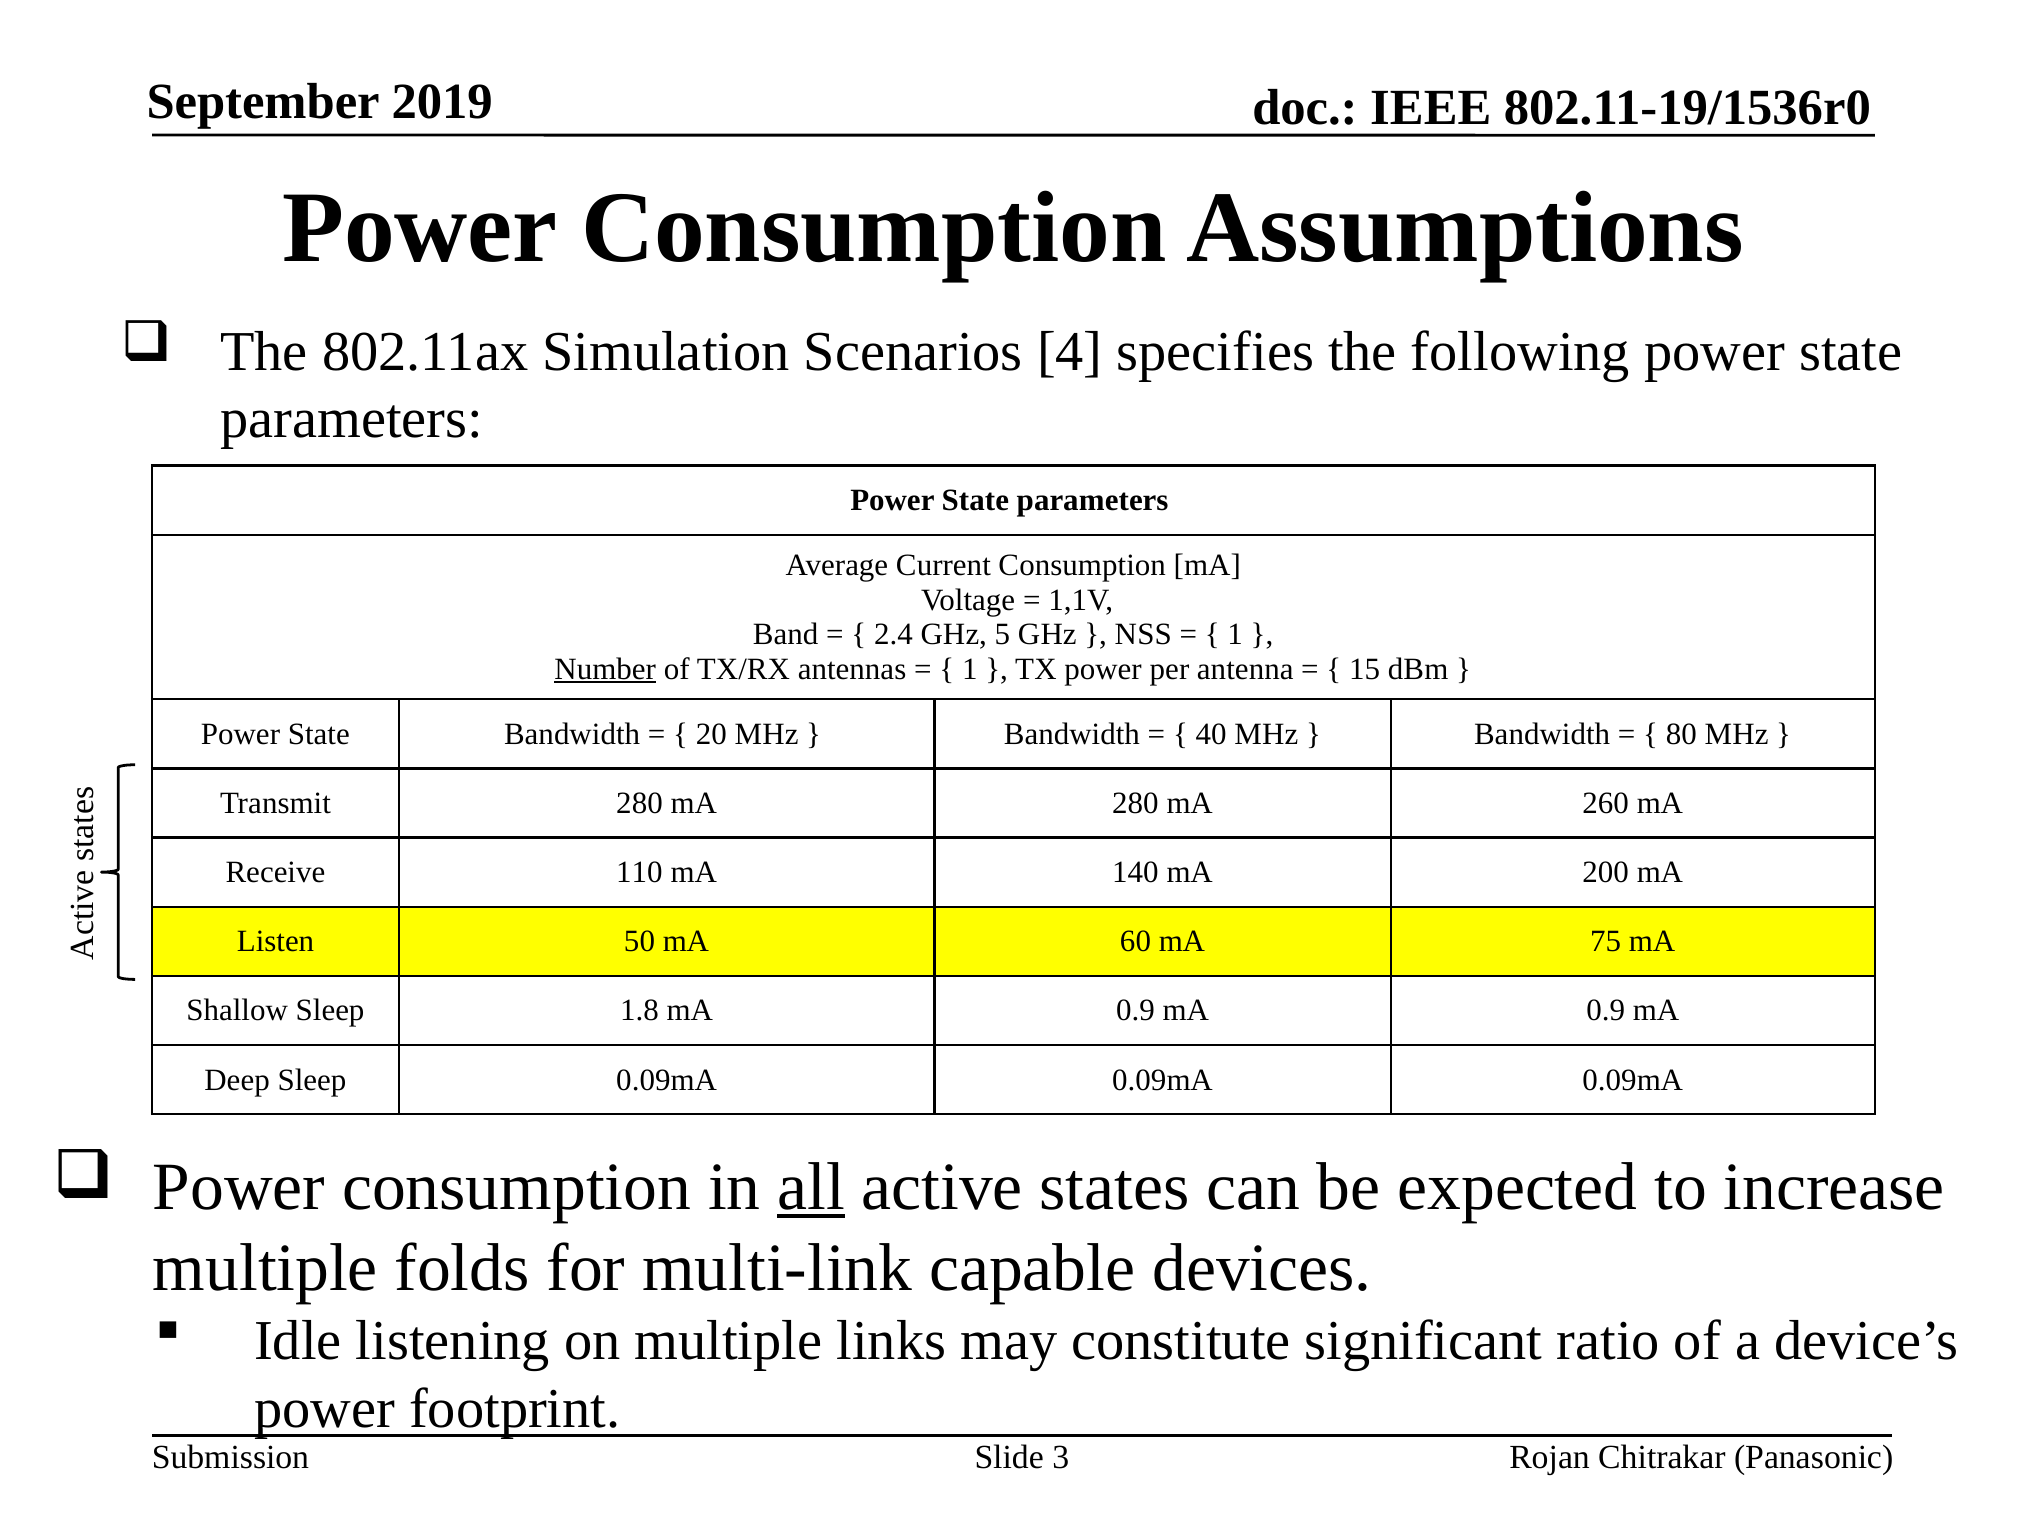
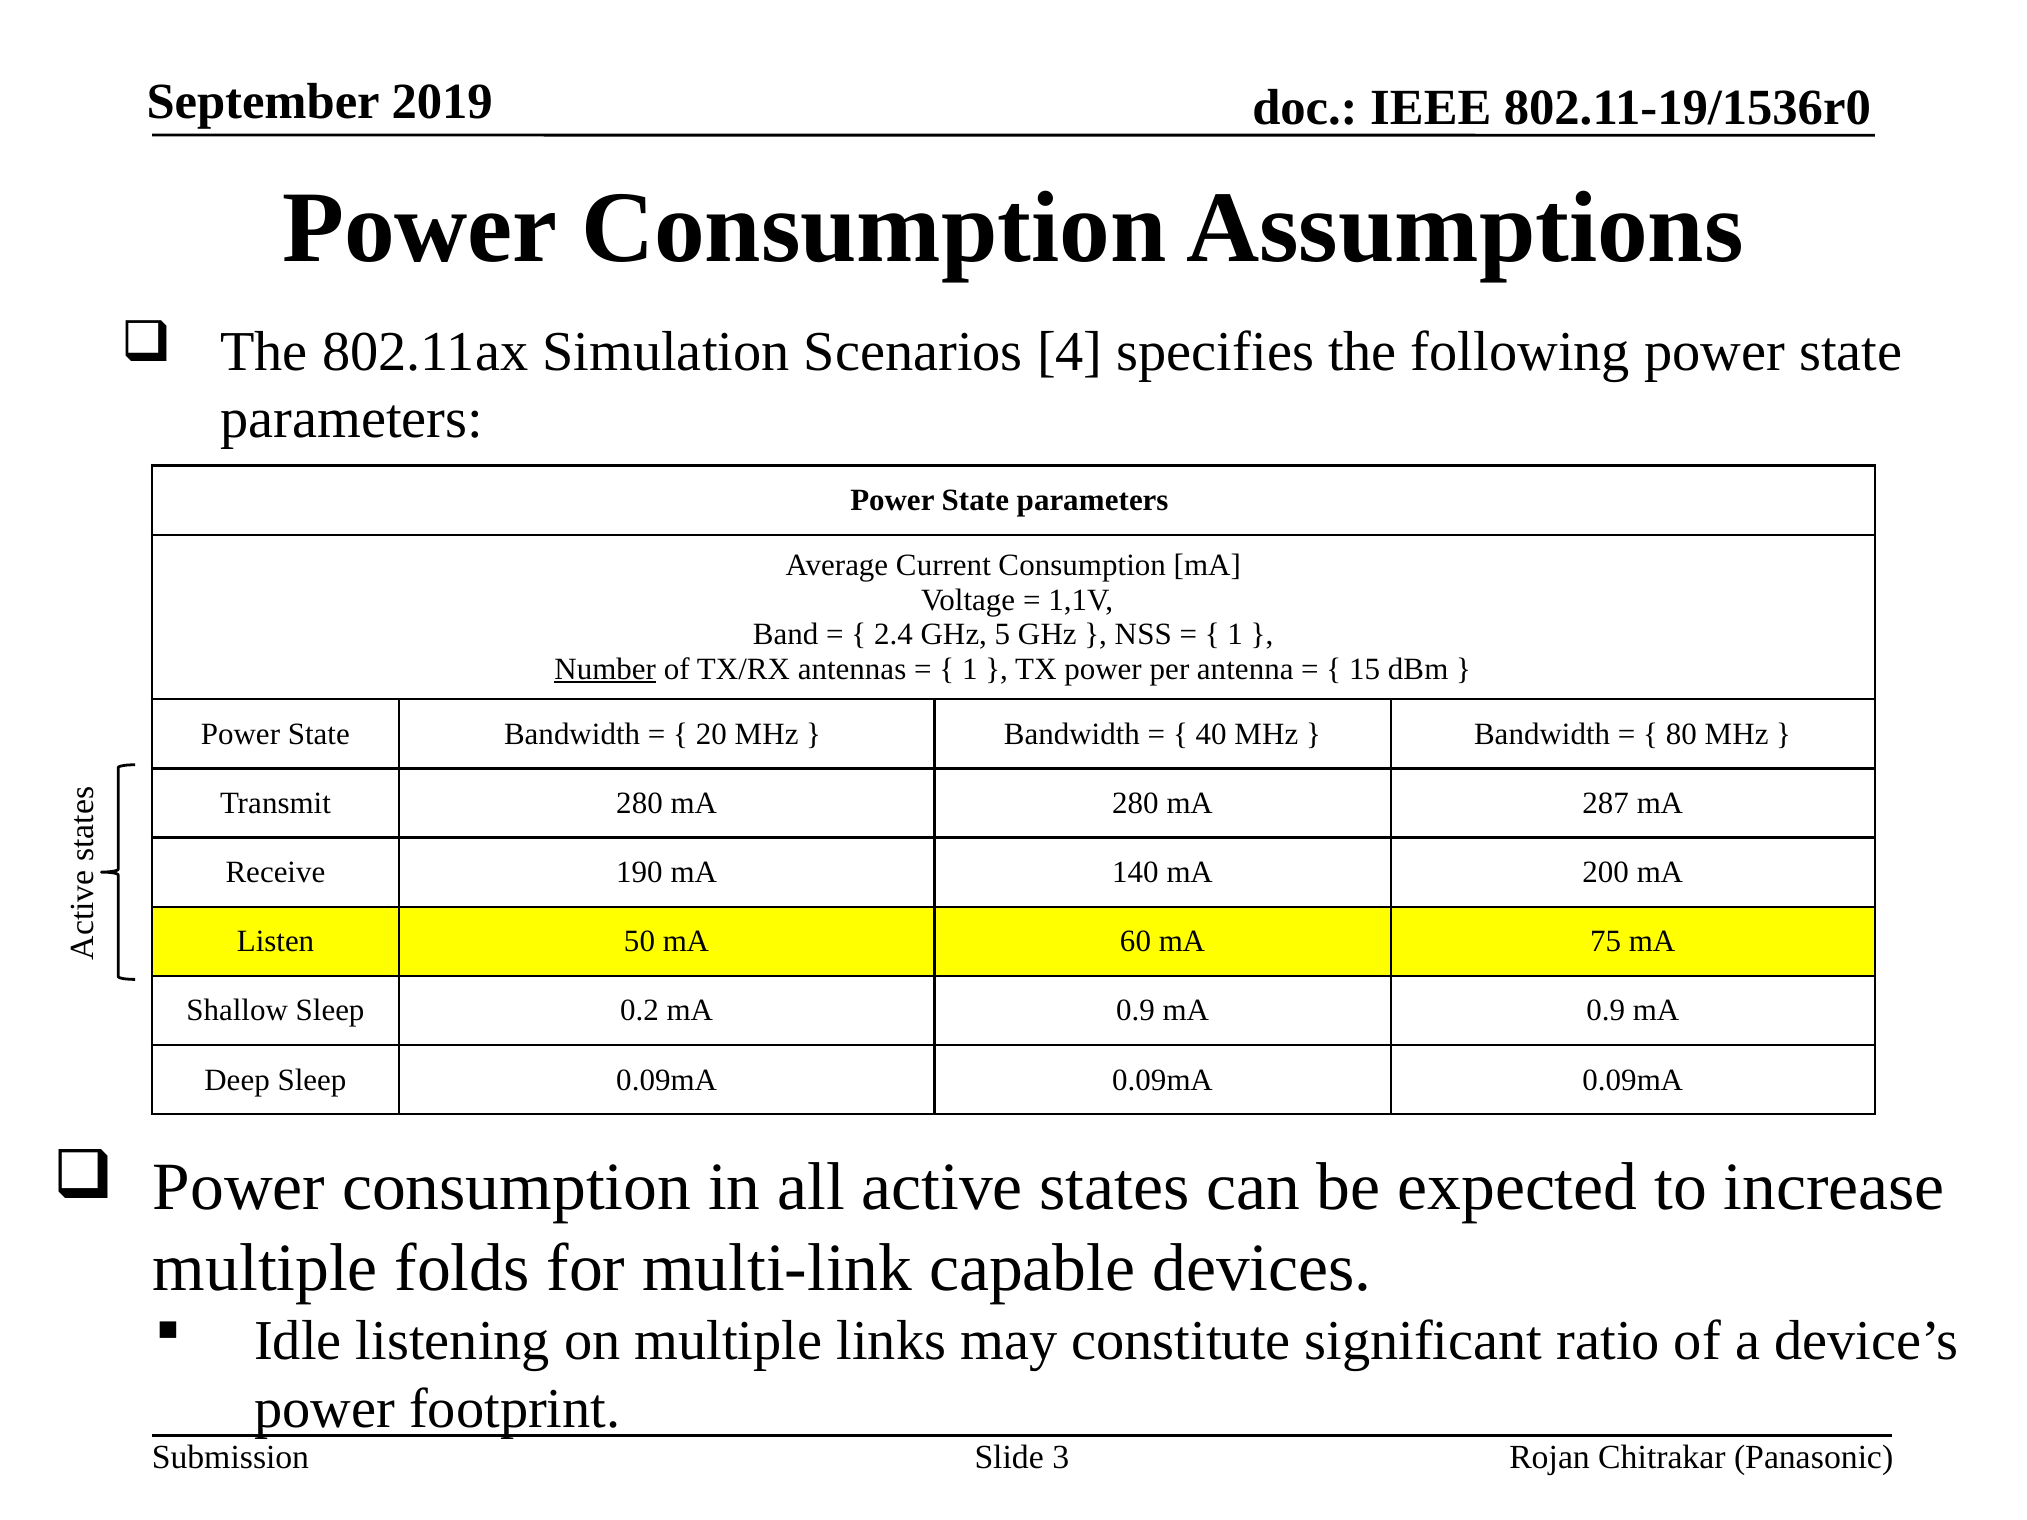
260: 260 -> 287
110: 110 -> 190
1.8: 1.8 -> 0.2
all underline: present -> none
